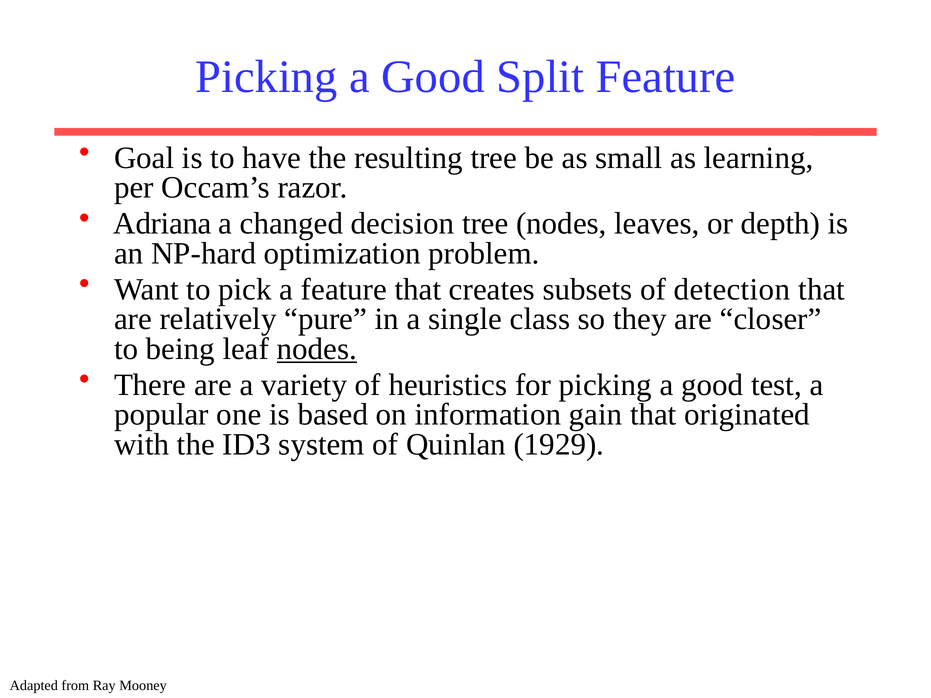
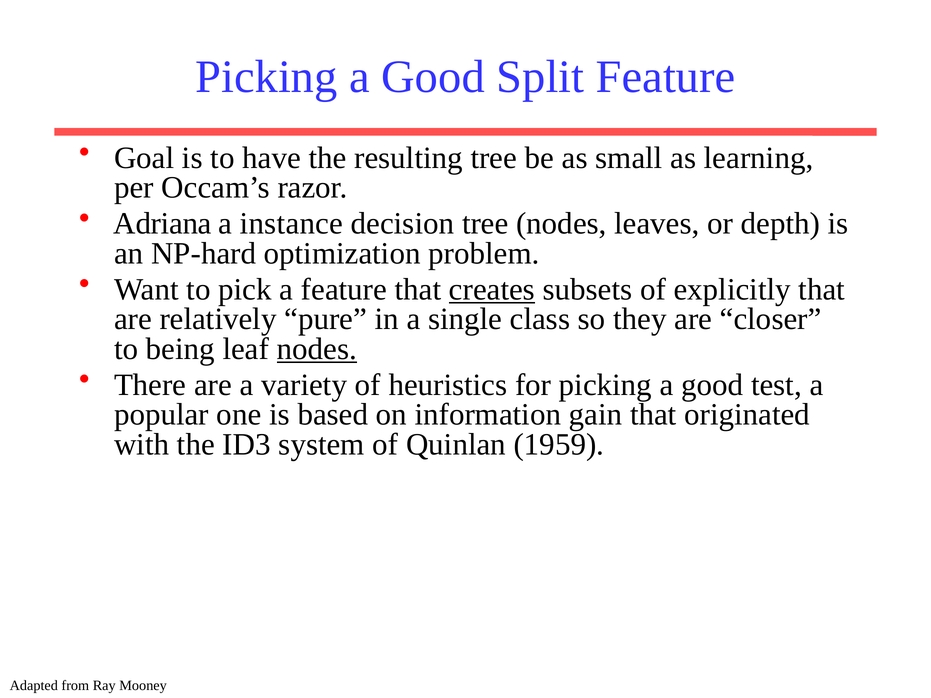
changed: changed -> instance
creates underline: none -> present
detection: detection -> explicitly
1929: 1929 -> 1959
